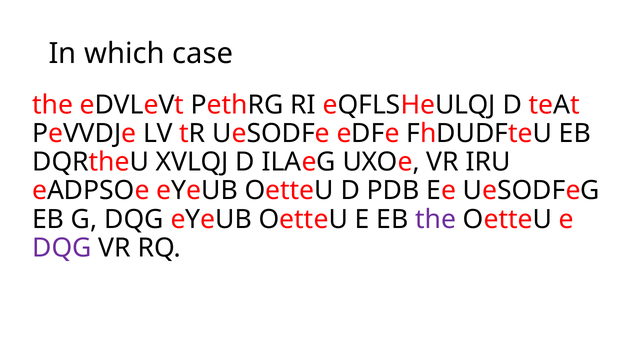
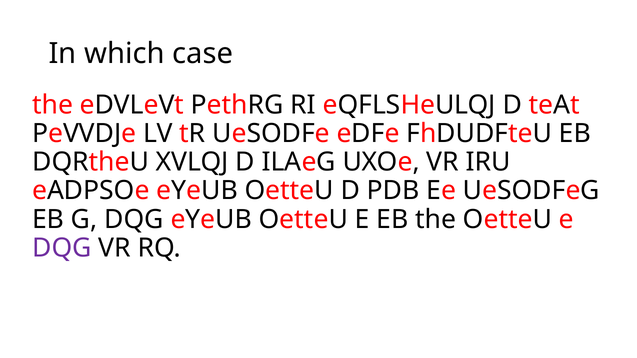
the at (436, 220) colour: purple -> black
